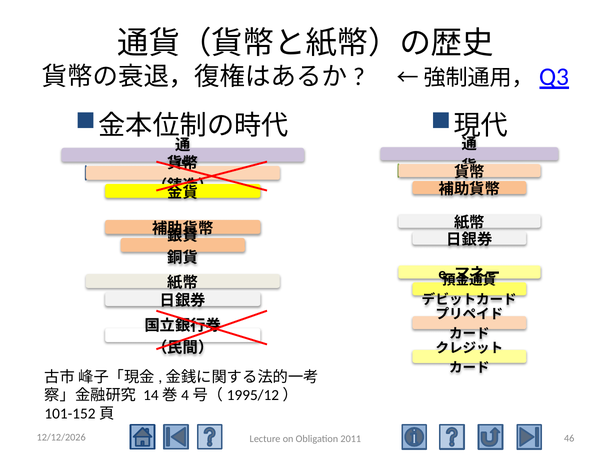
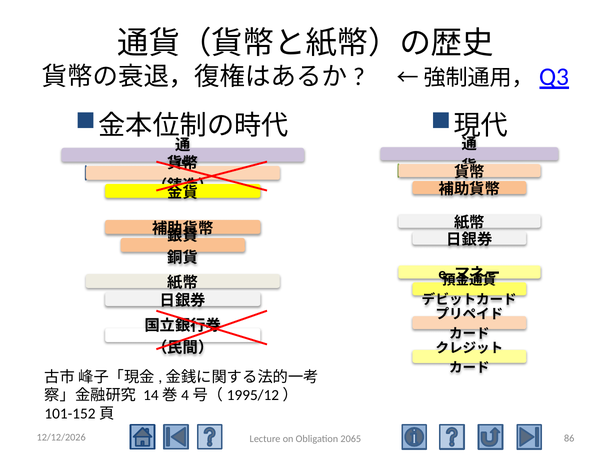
46: 46 -> 86
2011: 2011 -> 2065
